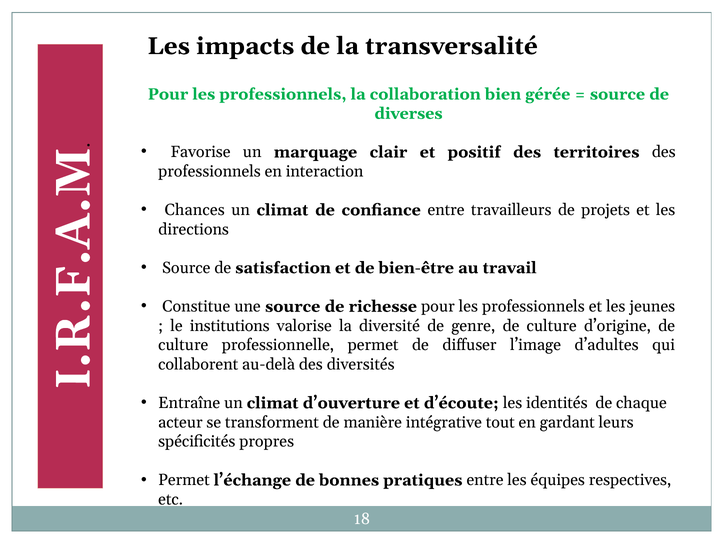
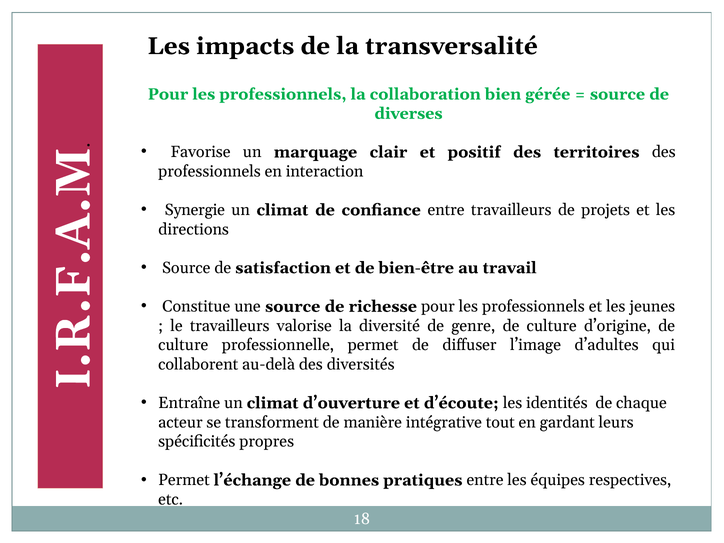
Chances: Chances -> Synergie
le institutions: institutions -> travailleurs
